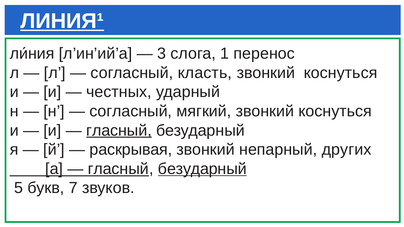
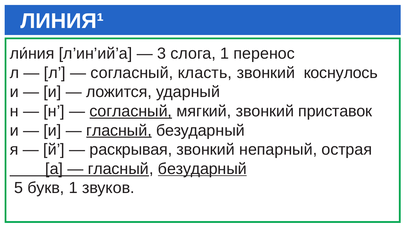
ЛИНИЯ¹ underline: present -> none
коснуться at (341, 73): коснуться -> коснулось
честных: честных -> ложится
согласный at (131, 111) underline: none -> present
мягкий звонкий коснуться: коснуться -> приставок
других: других -> острая
букв 7: 7 -> 1
